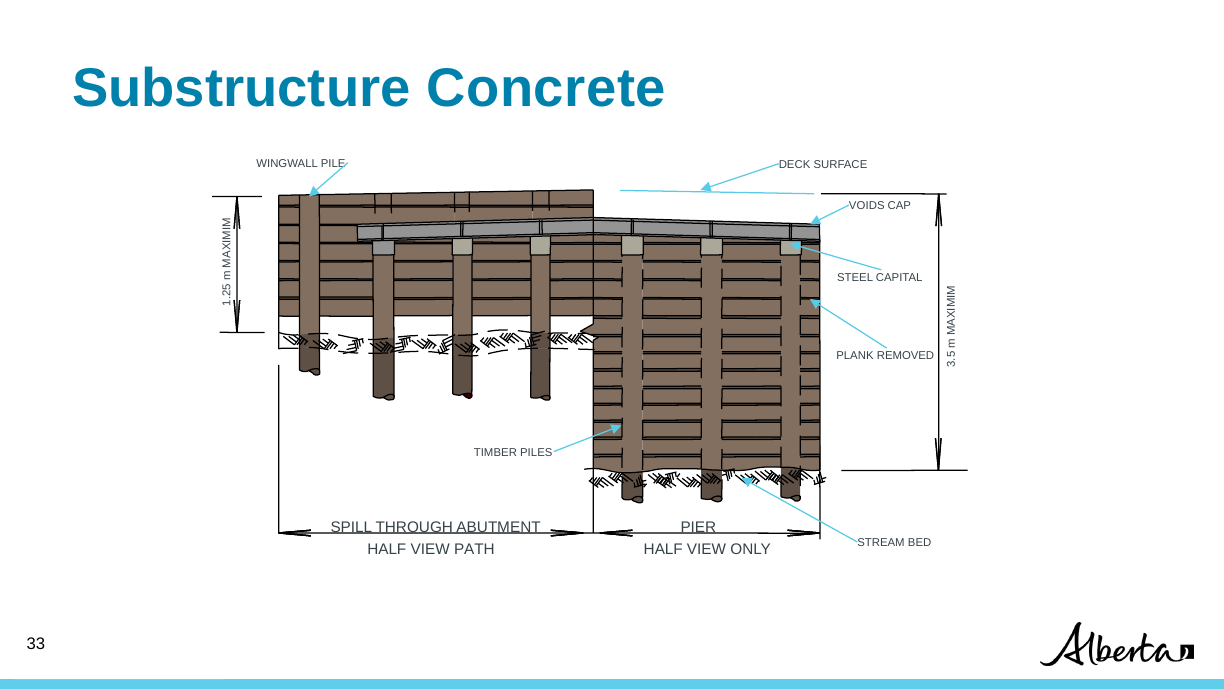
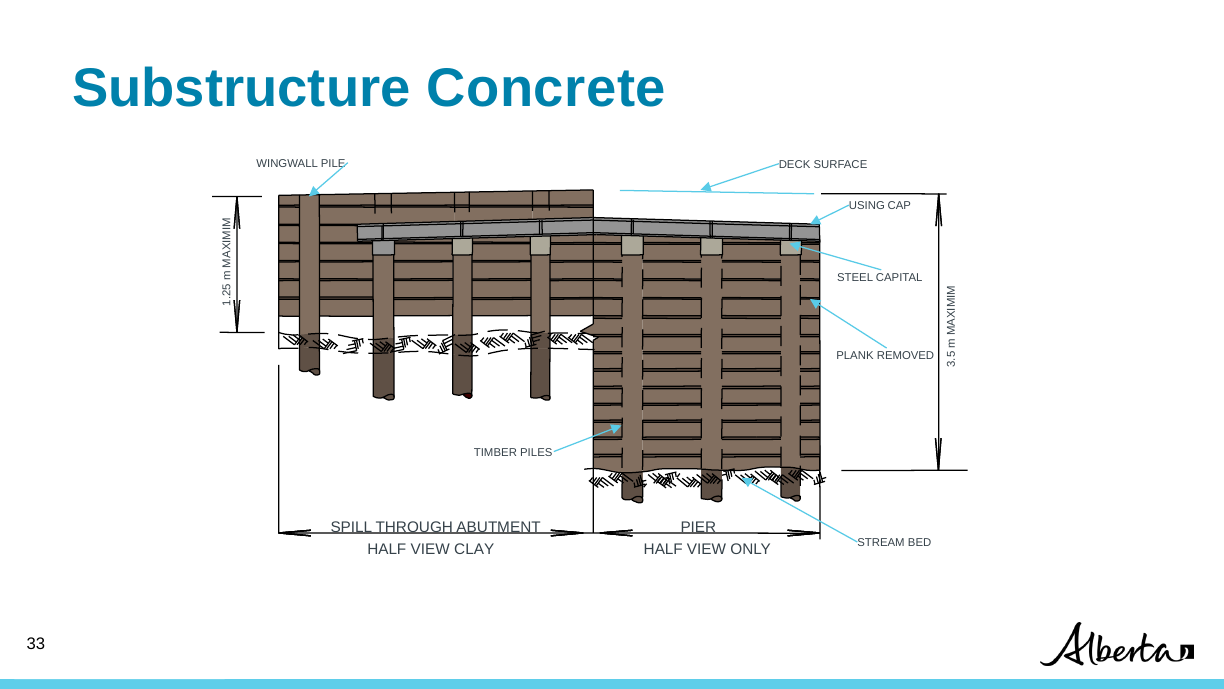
VOIDS: VOIDS -> USING
PATH: PATH -> CLAY
